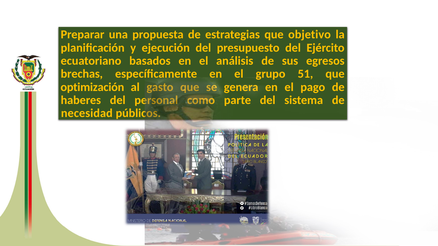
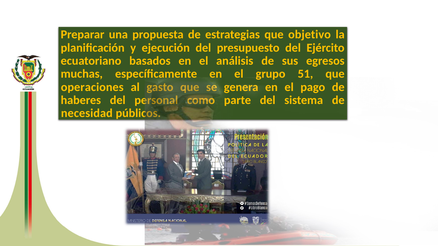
brechas: brechas -> muchas
optimización: optimización -> operaciones
